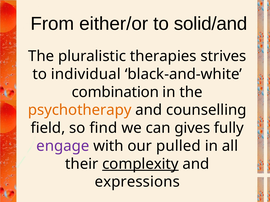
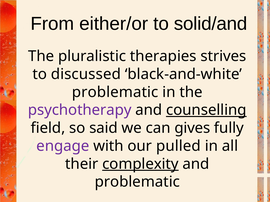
individual: individual -> discussed
combination at (115, 92): combination -> problematic
psychotherapy colour: orange -> purple
counselling underline: none -> present
find: find -> said
expressions at (137, 182): expressions -> problematic
